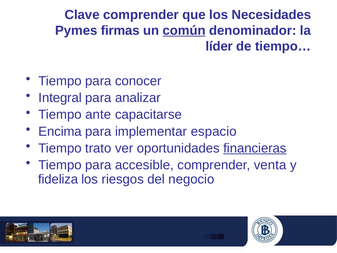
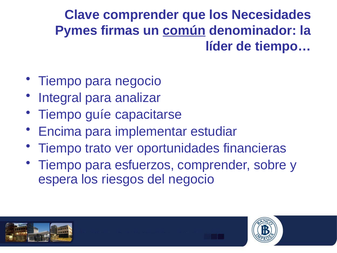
para conocer: conocer -> negocio
ante: ante -> guíe
espacio: espacio -> estudiar
financieras underline: present -> none
accesible: accesible -> esfuerzos
venta: venta -> sobre
fideliza: fideliza -> espera
